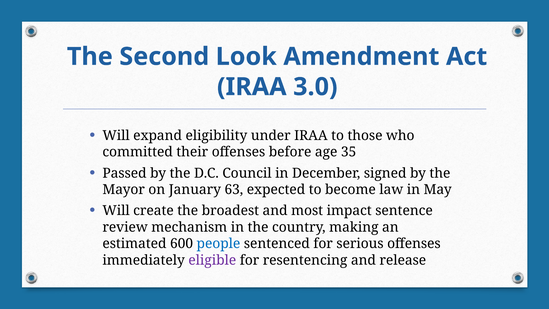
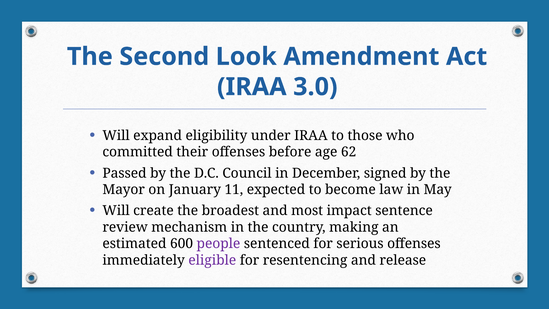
35: 35 -> 62
63: 63 -> 11
people colour: blue -> purple
